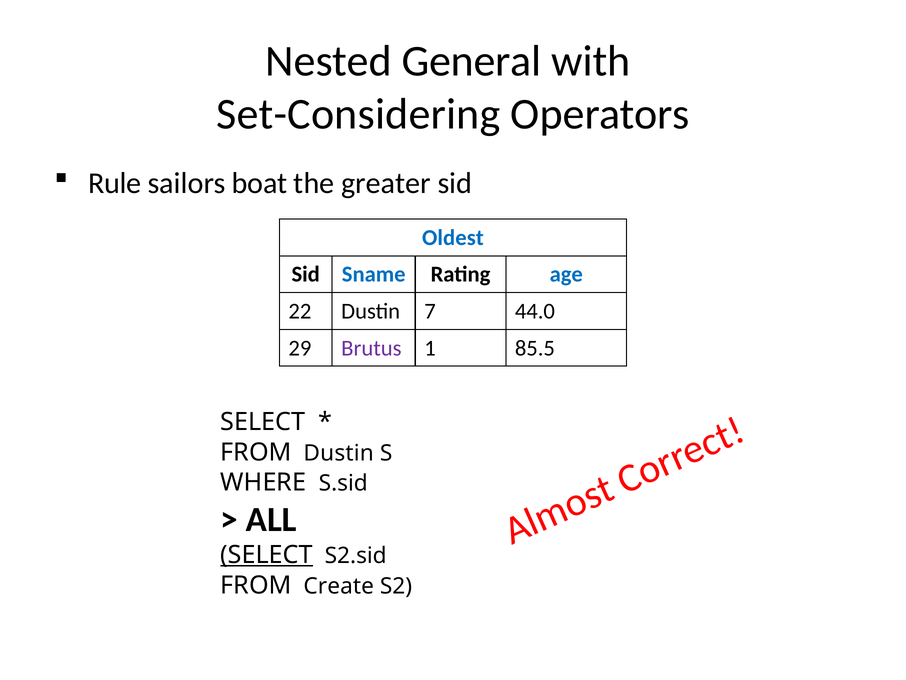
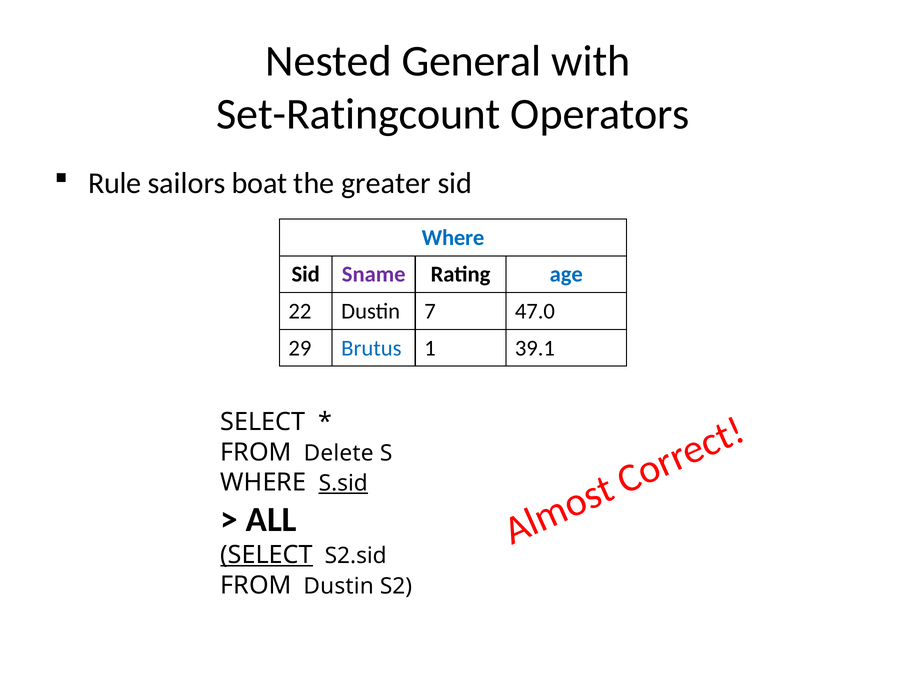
Set-Considering: Set-Considering -> Set-Ratingcount
Oldest at (453, 238): Oldest -> Where
Sname colour: blue -> purple
44.0: 44.0 -> 47.0
Brutus colour: purple -> blue
85.5: 85.5 -> 39.1
FROM Dustin: Dustin -> Delete
S.sid underline: none -> present
FROM Create: Create -> Dustin
